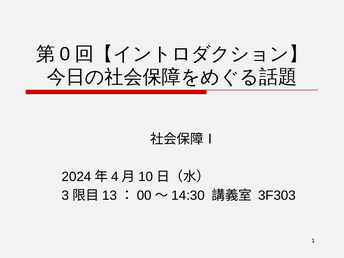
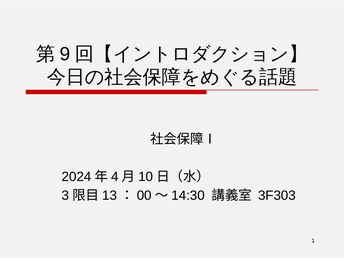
0: 0 -> 9
